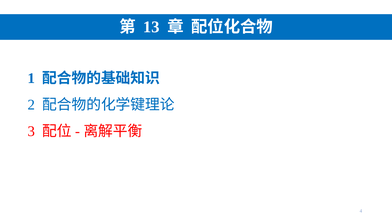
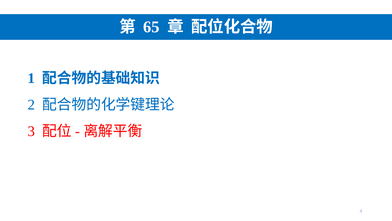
13: 13 -> 65
